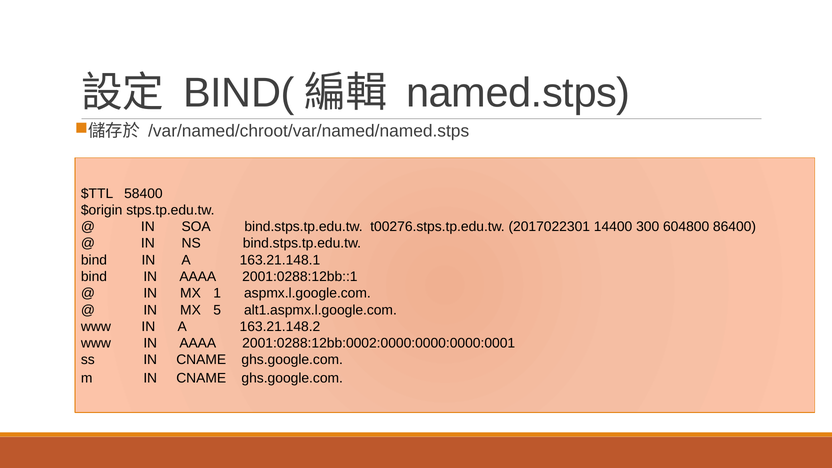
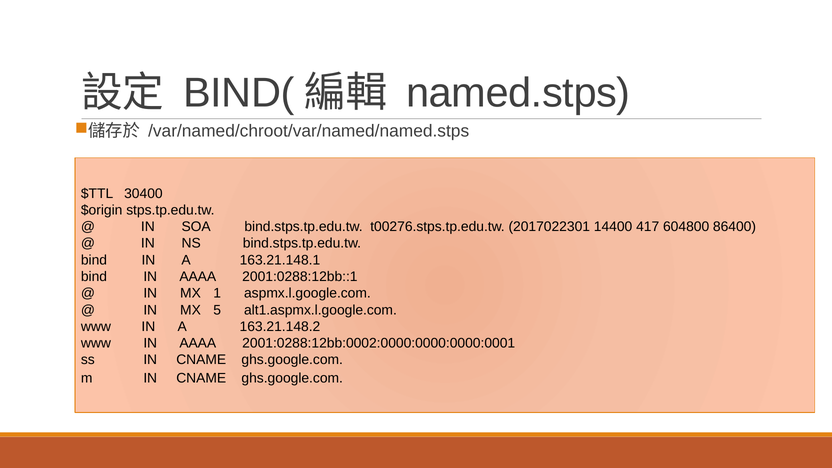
58400: 58400 -> 30400
300: 300 -> 417
